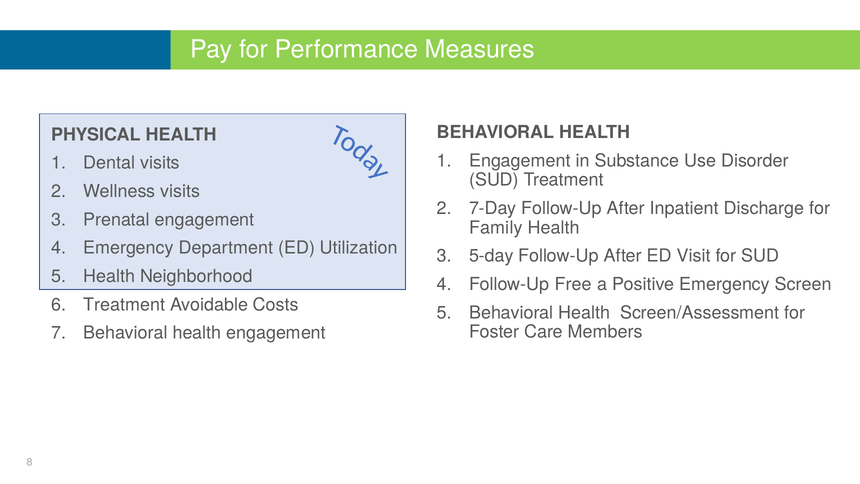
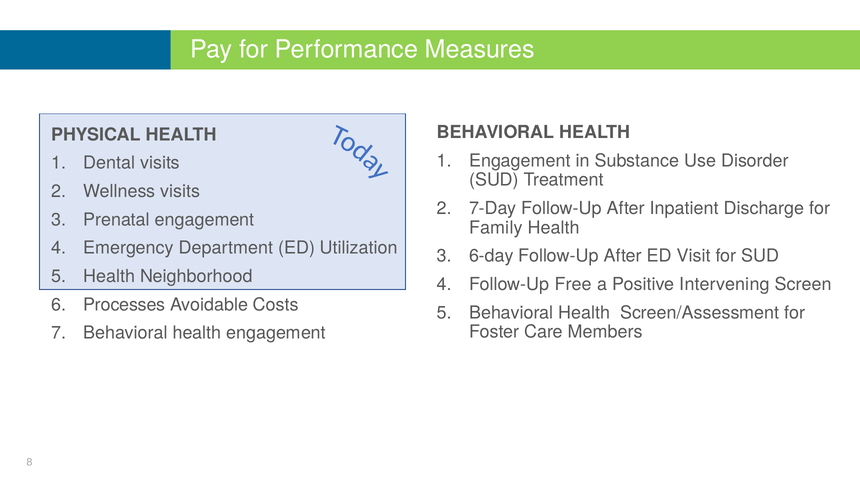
5-day: 5-day -> 6-day
Positive Emergency: Emergency -> Intervening
Treatment at (124, 305): Treatment -> Processes
